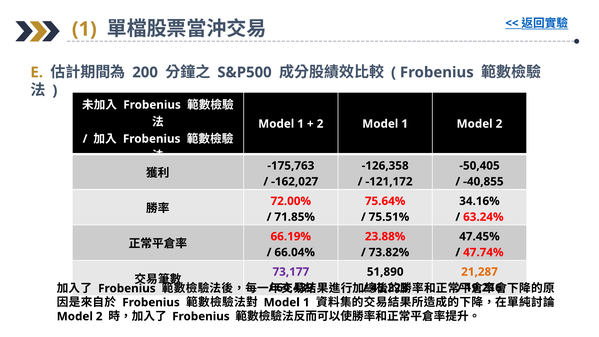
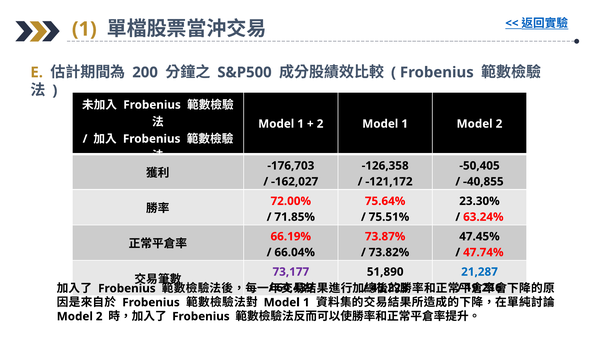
-175,763: -175,763 -> -176,703
34.16%: 34.16% -> 23.30%
23.88%: 23.88% -> 73.87%
21,287 colour: orange -> blue
